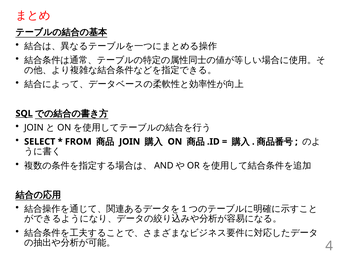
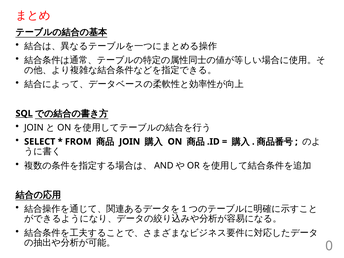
4: 4 -> 0
